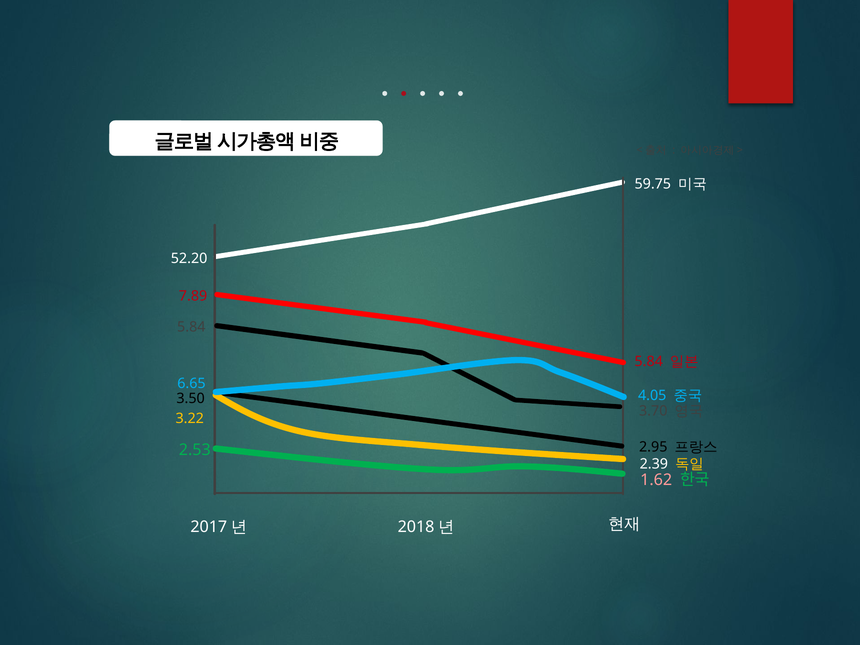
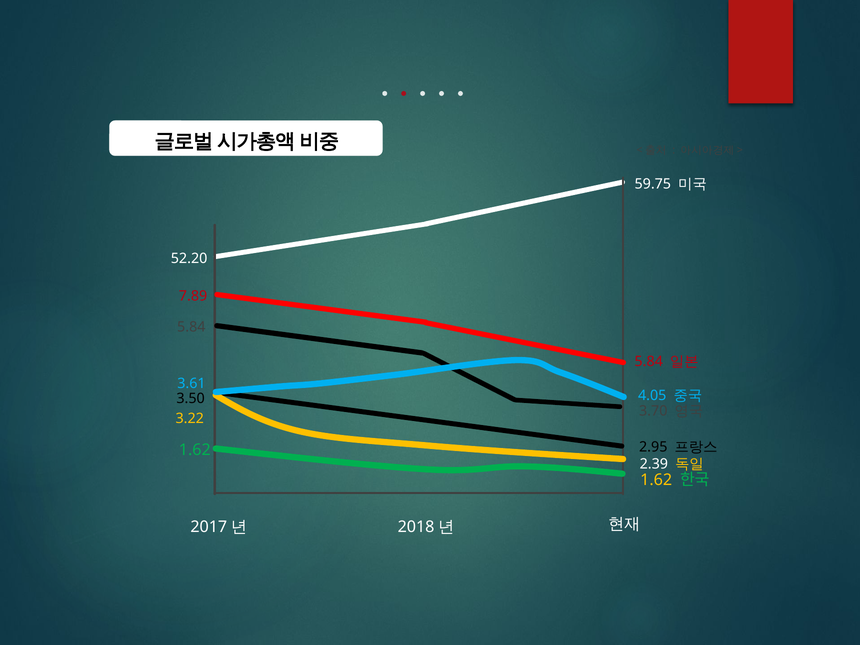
6.65: 6.65 -> 3.61
2.53 at (195, 450): 2.53 -> 1.62
1.62 at (656, 480) colour: pink -> yellow
